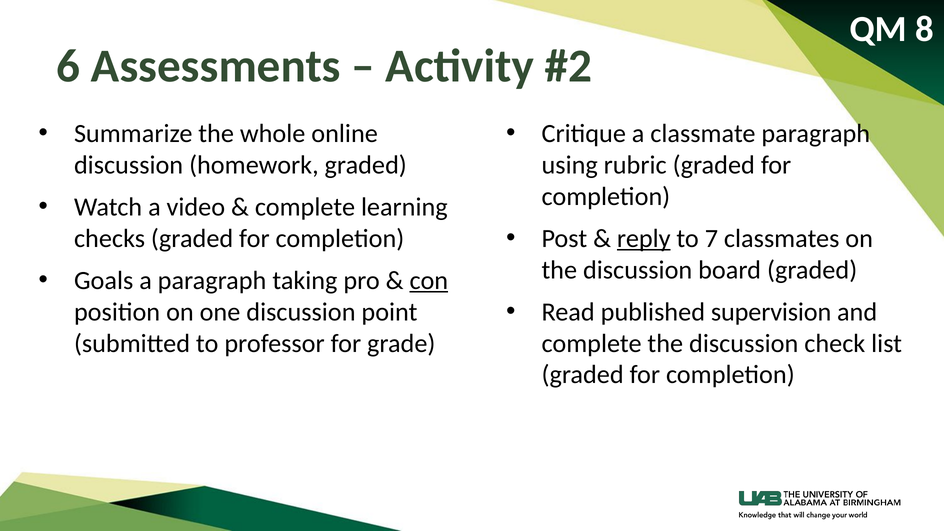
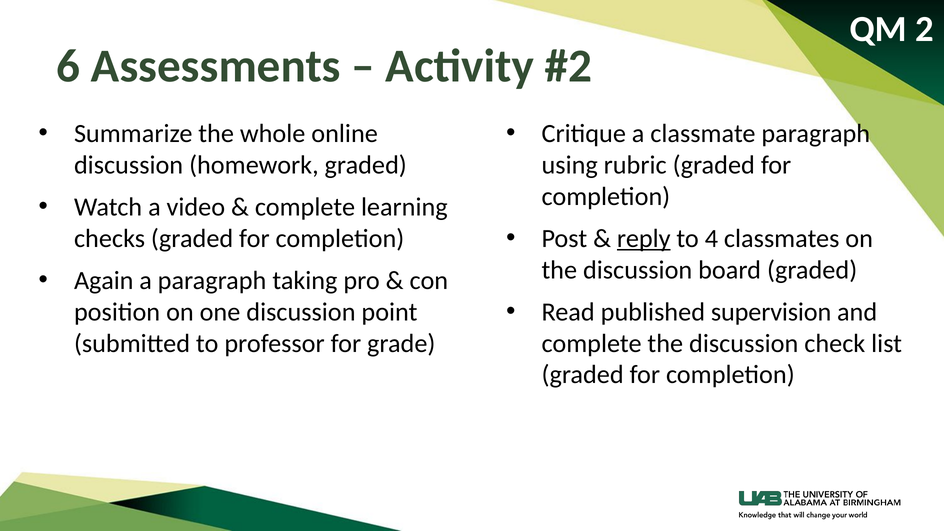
8: 8 -> 2
7: 7 -> 4
Goals: Goals -> Again
con underline: present -> none
